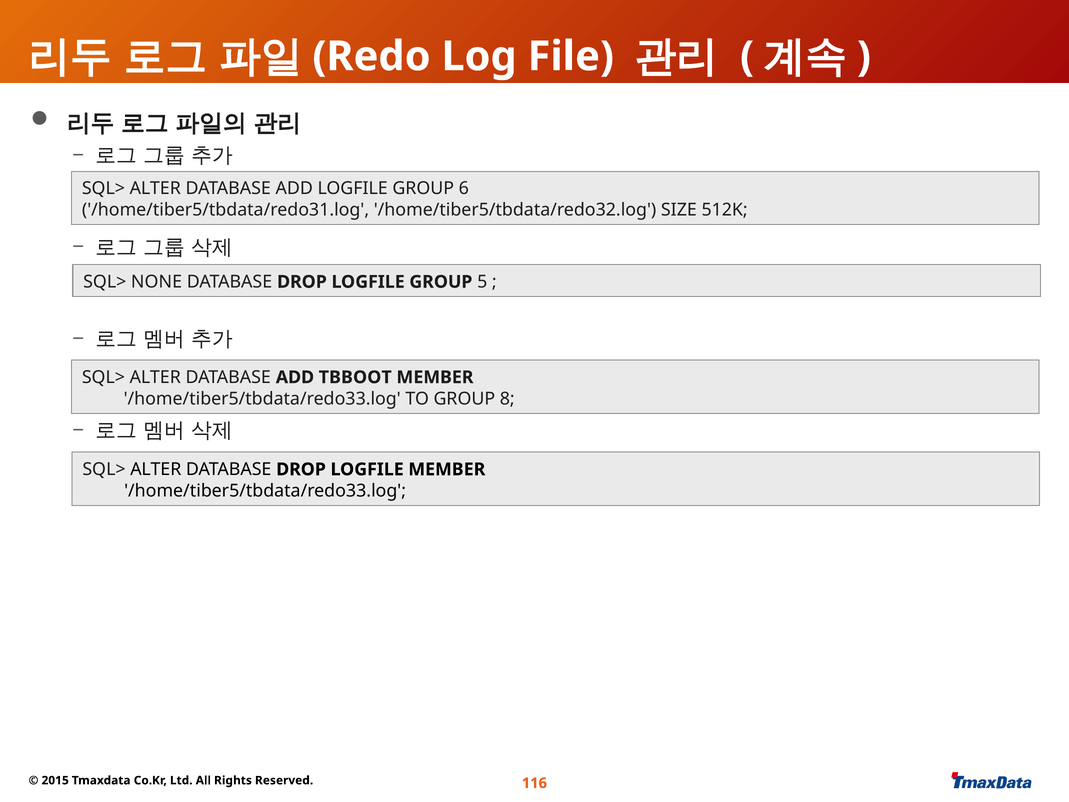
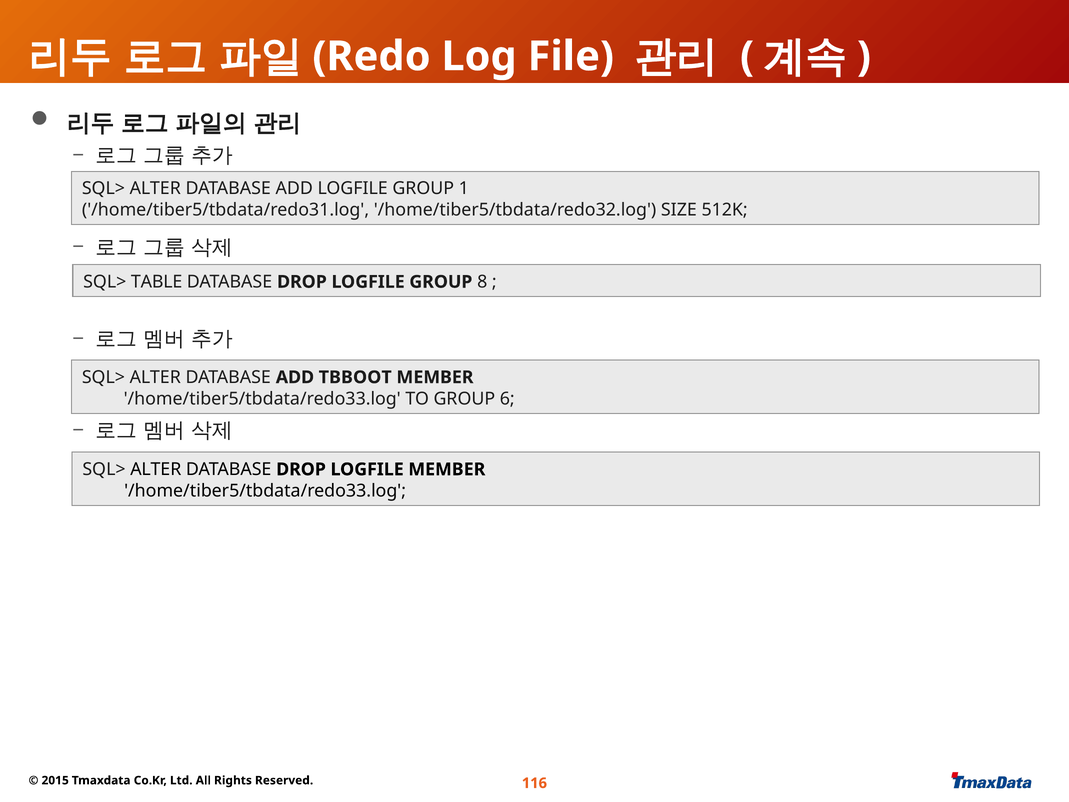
6: 6 -> 1
NONE: NONE -> TABLE
5: 5 -> 8
8: 8 -> 6
